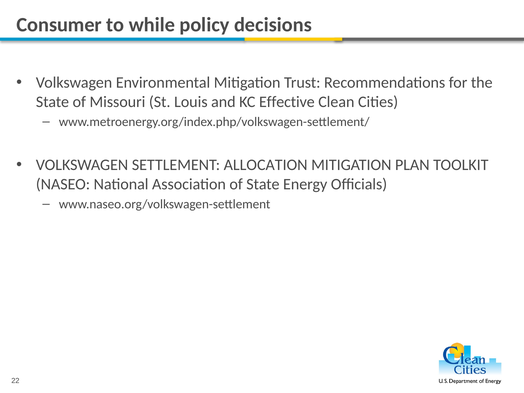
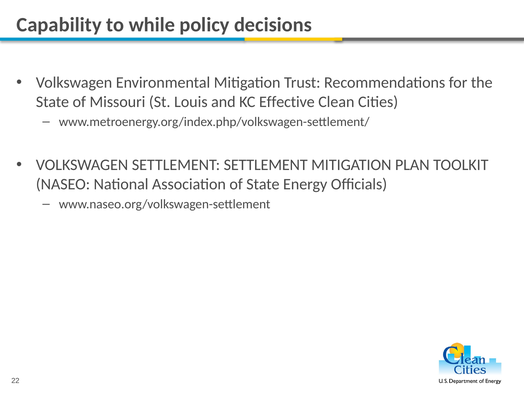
Consumer: Consumer -> Capability
SETTLEMENT ALLOCATION: ALLOCATION -> SETTLEMENT
